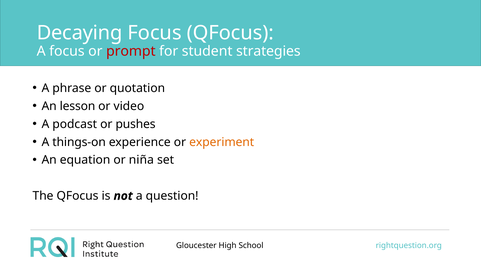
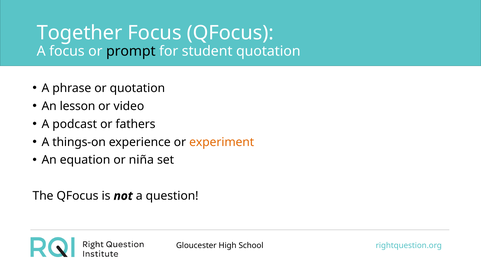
Decaying: Decaying -> Together
prompt colour: red -> black
student strategies: strategies -> quotation
pushes: pushes -> fathers
